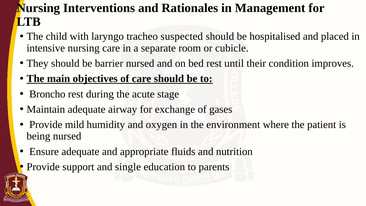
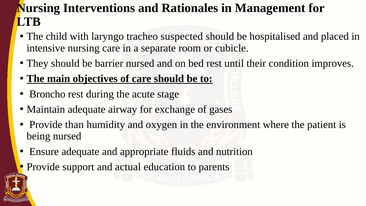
mild: mild -> than
single: single -> actual
